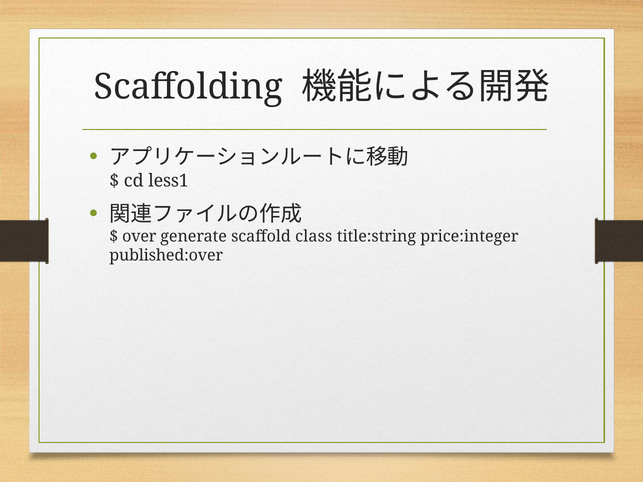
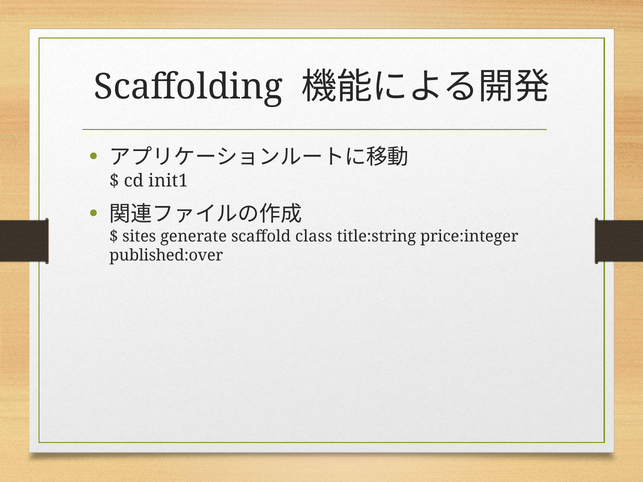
less1: less1 -> init1
over: over -> sites
